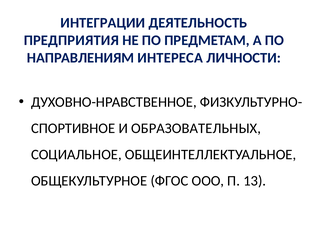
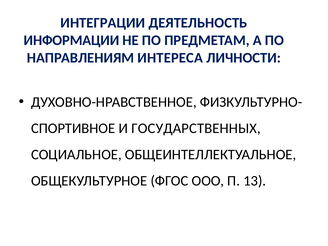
ПРЕДПРИЯТИЯ: ПРЕДПРИЯТИЯ -> ИНФОРМАЦИИ
ОБРАЗОВАТЕЛЬНЫХ: ОБРАЗОВАТЕЛЬНЫХ -> ГОСУДАРСТВЕННЫХ
